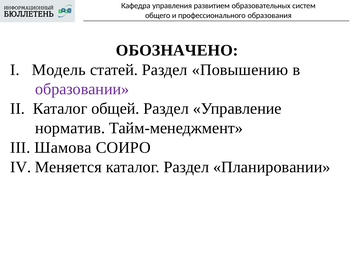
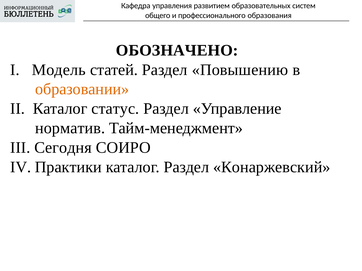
образовании colour: purple -> orange
общей: общей -> статус
Шамова: Шамова -> Сегодня
Меняется: Меняется -> Практики
Планировании: Планировании -> Конаржевский
